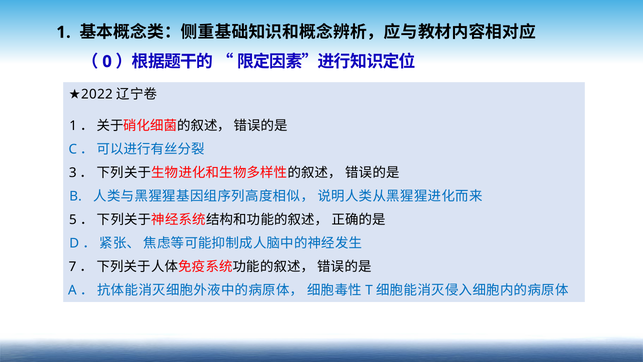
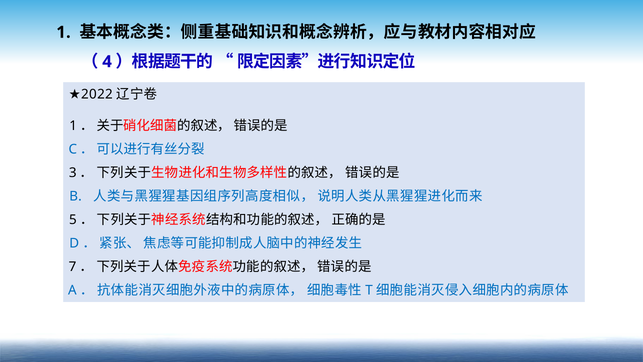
0: 0 -> 4
